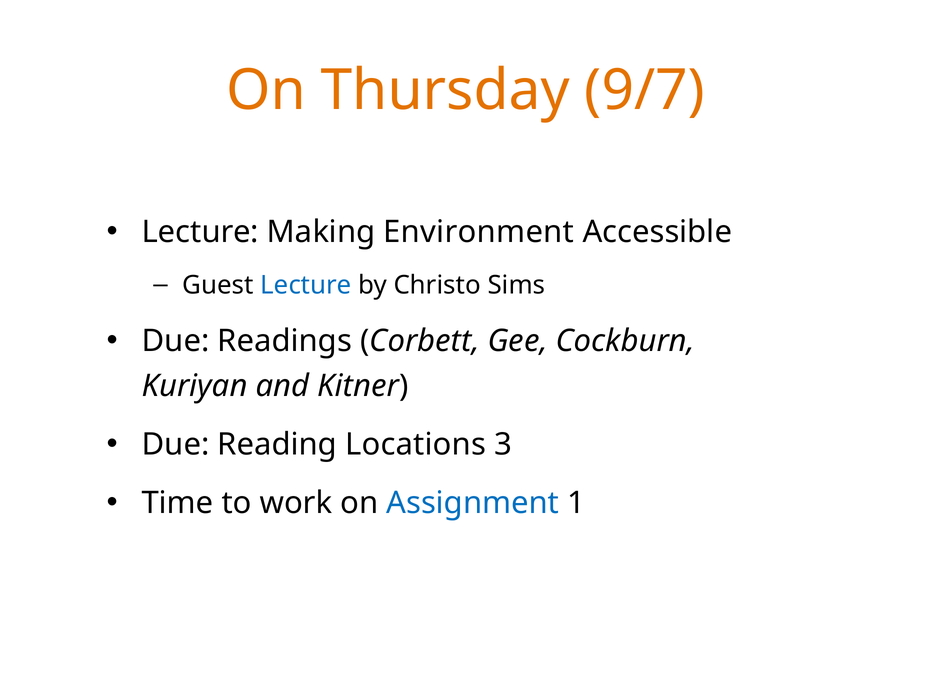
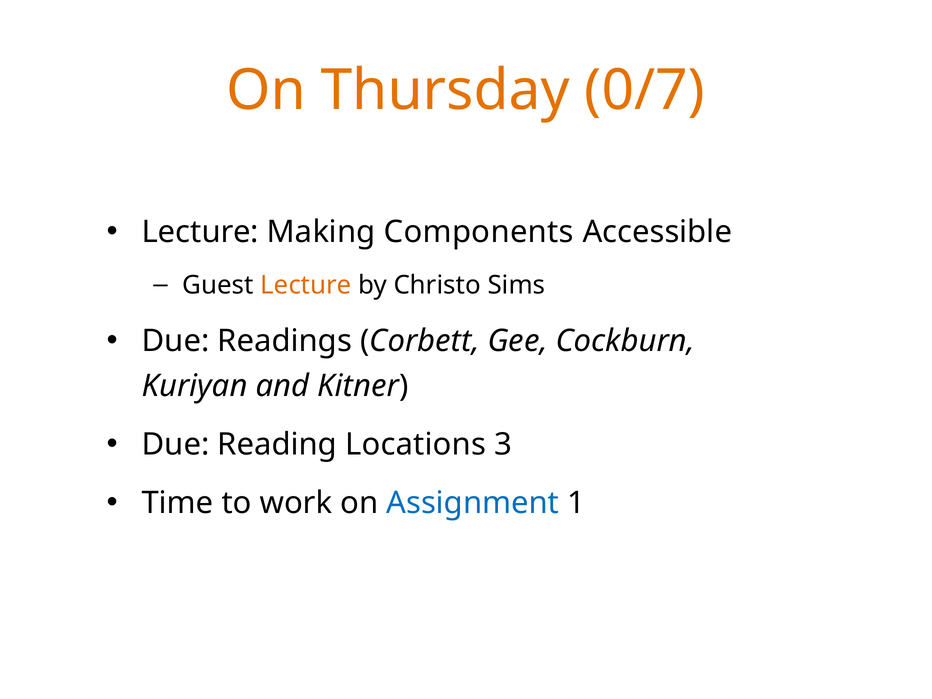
9/7: 9/7 -> 0/7
Environment: Environment -> Components
Lecture at (306, 285) colour: blue -> orange
